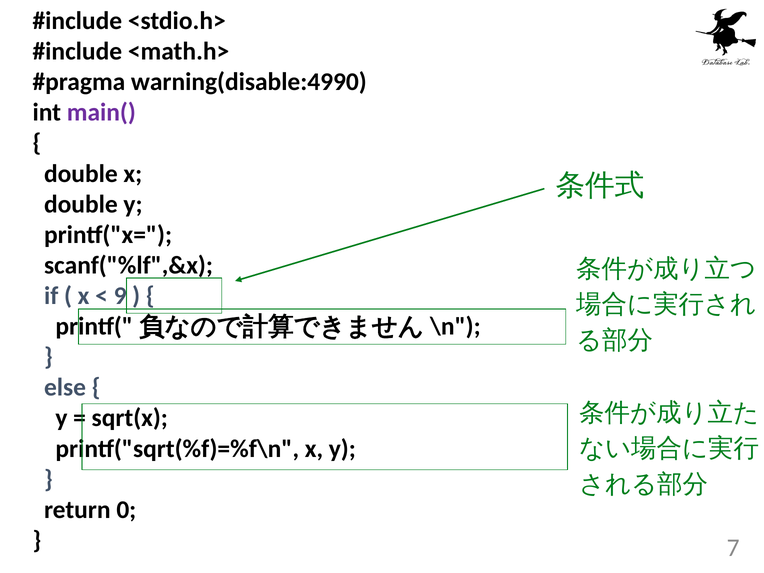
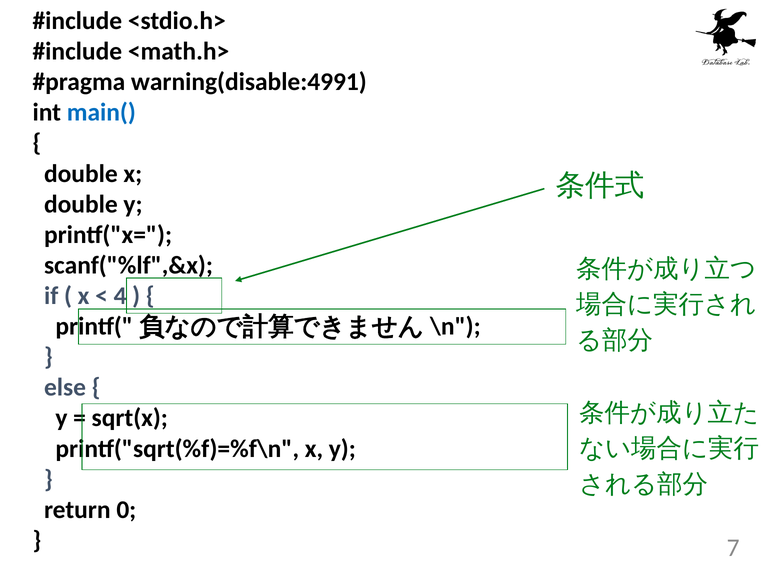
warning(disable:4990: warning(disable:4990 -> warning(disable:4991
main( colour: purple -> blue
9: 9 -> 4
